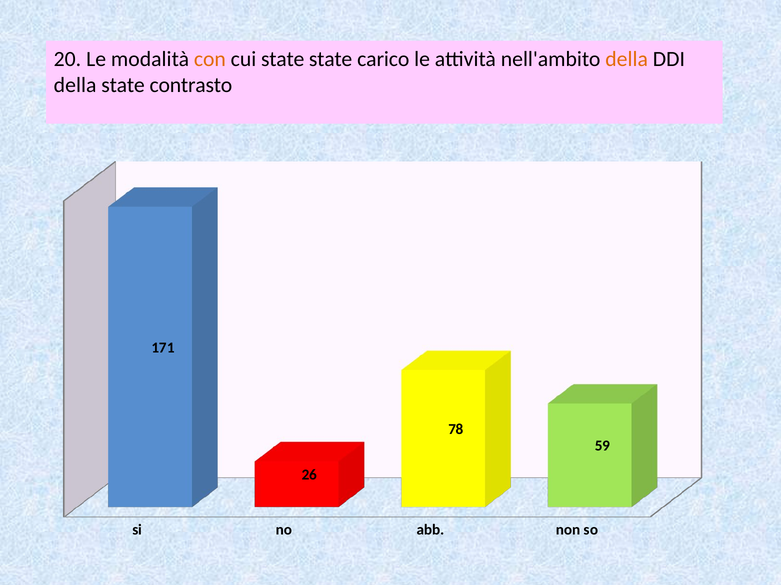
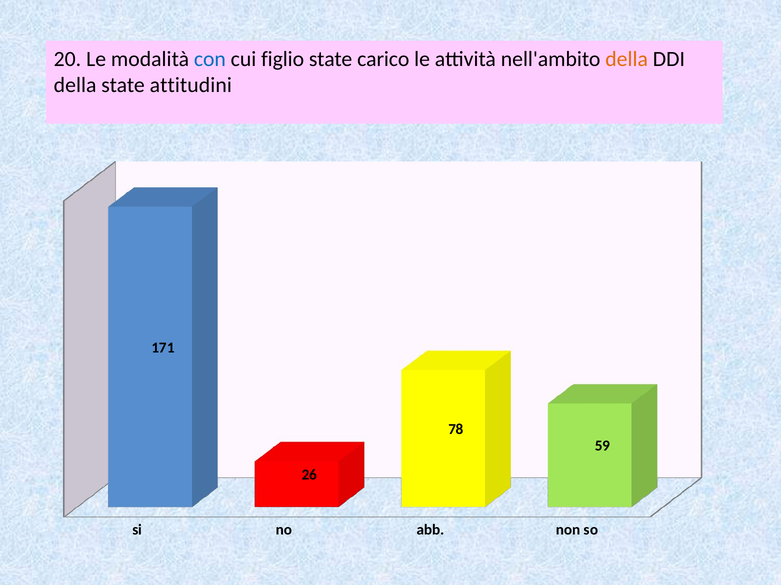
con colour: orange -> blue
cui state: state -> figlio
contrasto: contrasto -> attitudini
